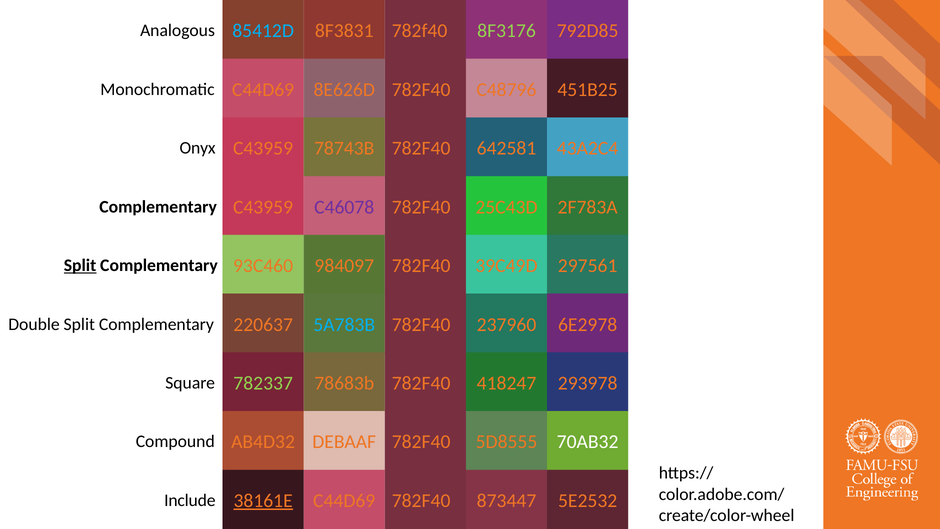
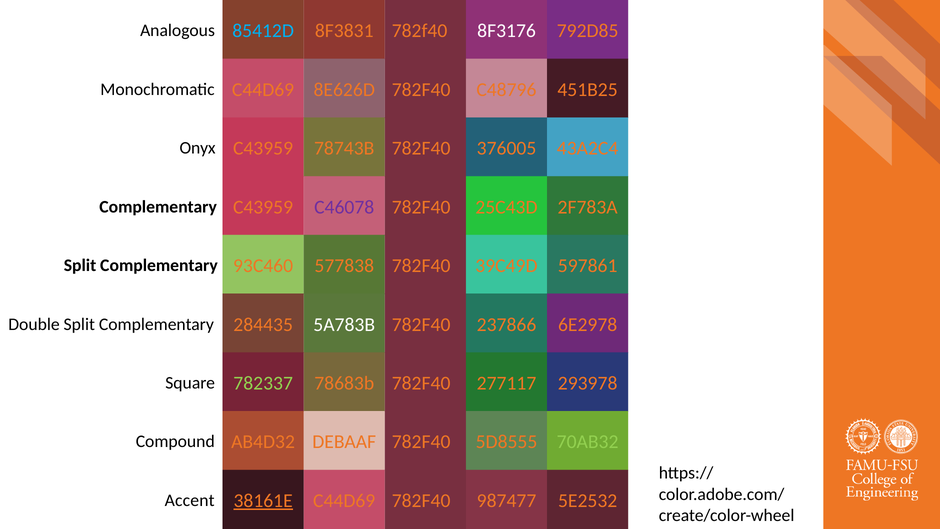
8F3176 colour: light green -> white
642581: 642581 -> 376005
Split at (80, 265) underline: present -> none
984097: 984097 -> 577838
297561: 297561 -> 597861
220637: 220637 -> 284435
5A783B colour: light blue -> white
237960: 237960 -> 237866
418247: 418247 -> 277117
70AB32 colour: white -> light green
Include: Include -> Accent
873447: 873447 -> 987477
